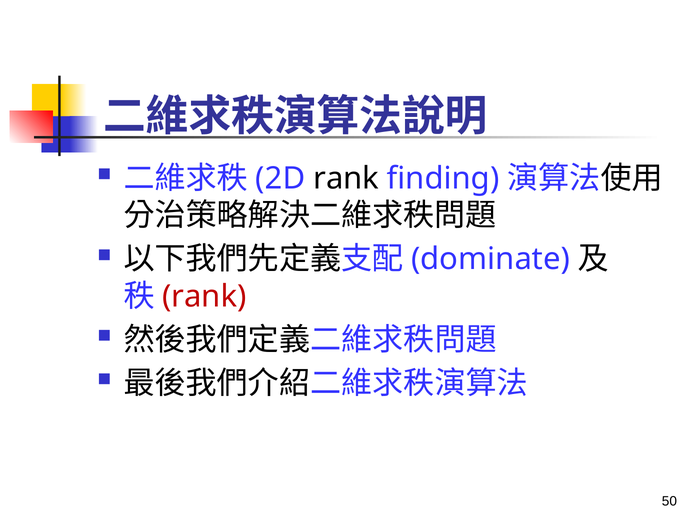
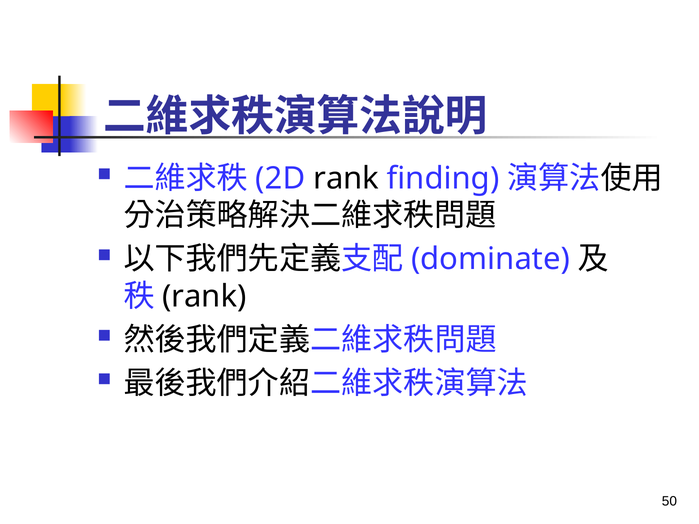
rank at (204, 297) colour: red -> black
